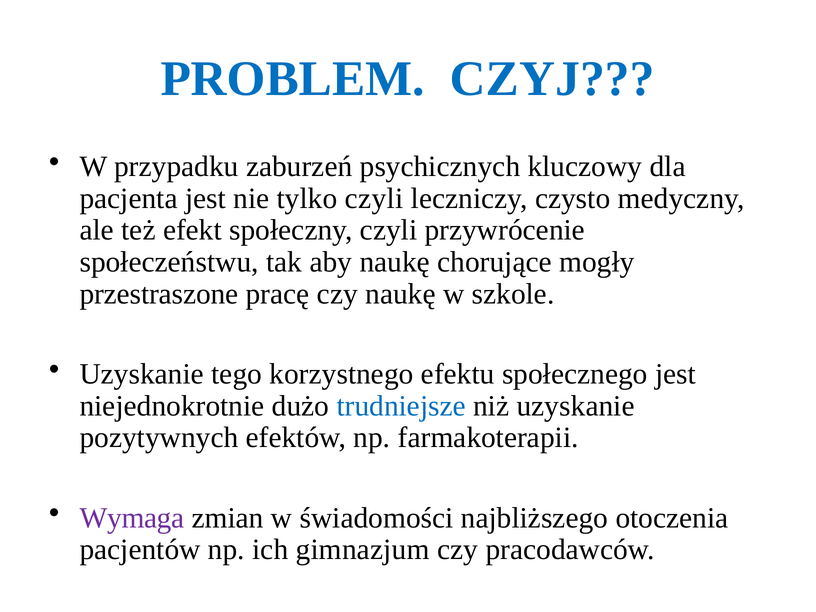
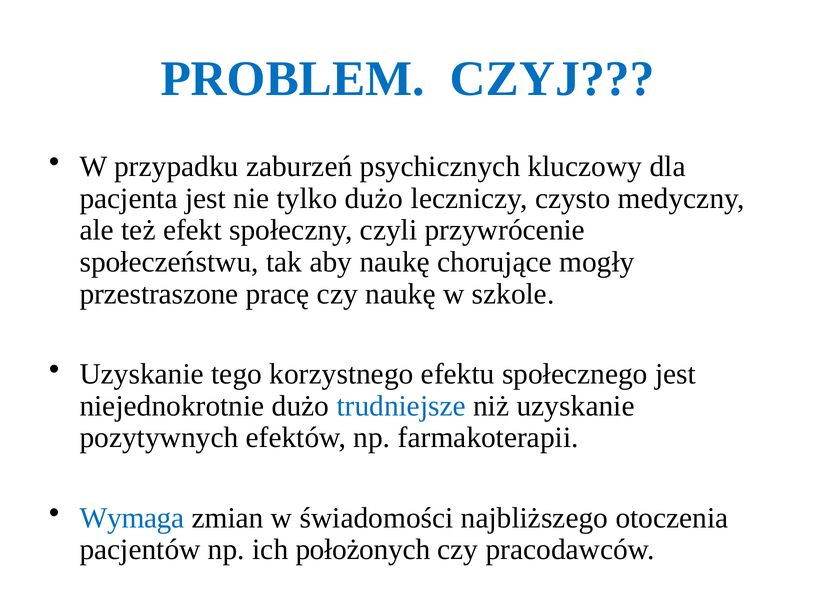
tylko czyli: czyli -> dużo
Wymaga colour: purple -> blue
gimnazjum: gimnazjum -> położonych
